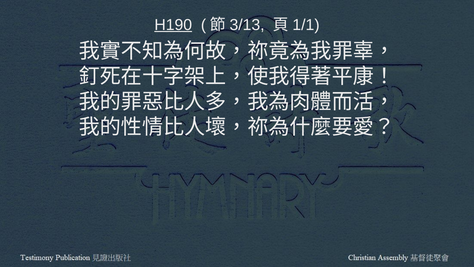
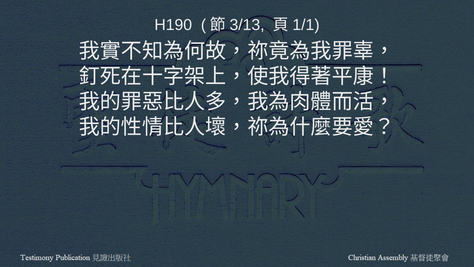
H190 underline: present -> none
